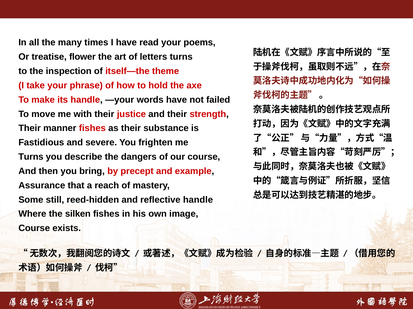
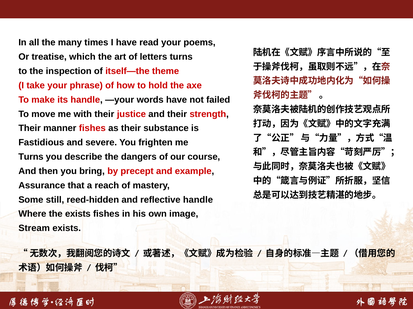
flower: flower -> which
the silken: silken -> exists
Course at (34, 229): Course -> Stream
